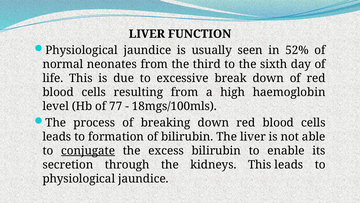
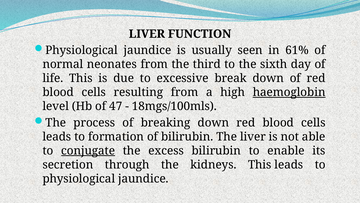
52%: 52% -> 61%
haemoglobin underline: none -> present
77: 77 -> 47
